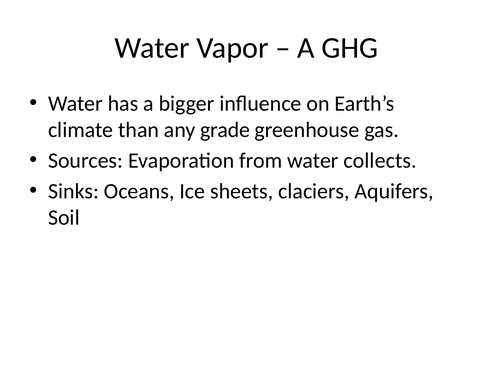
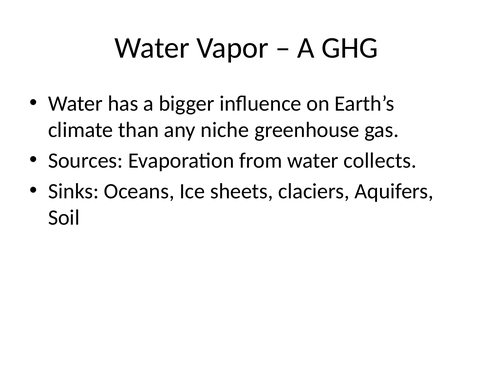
grade: grade -> niche
